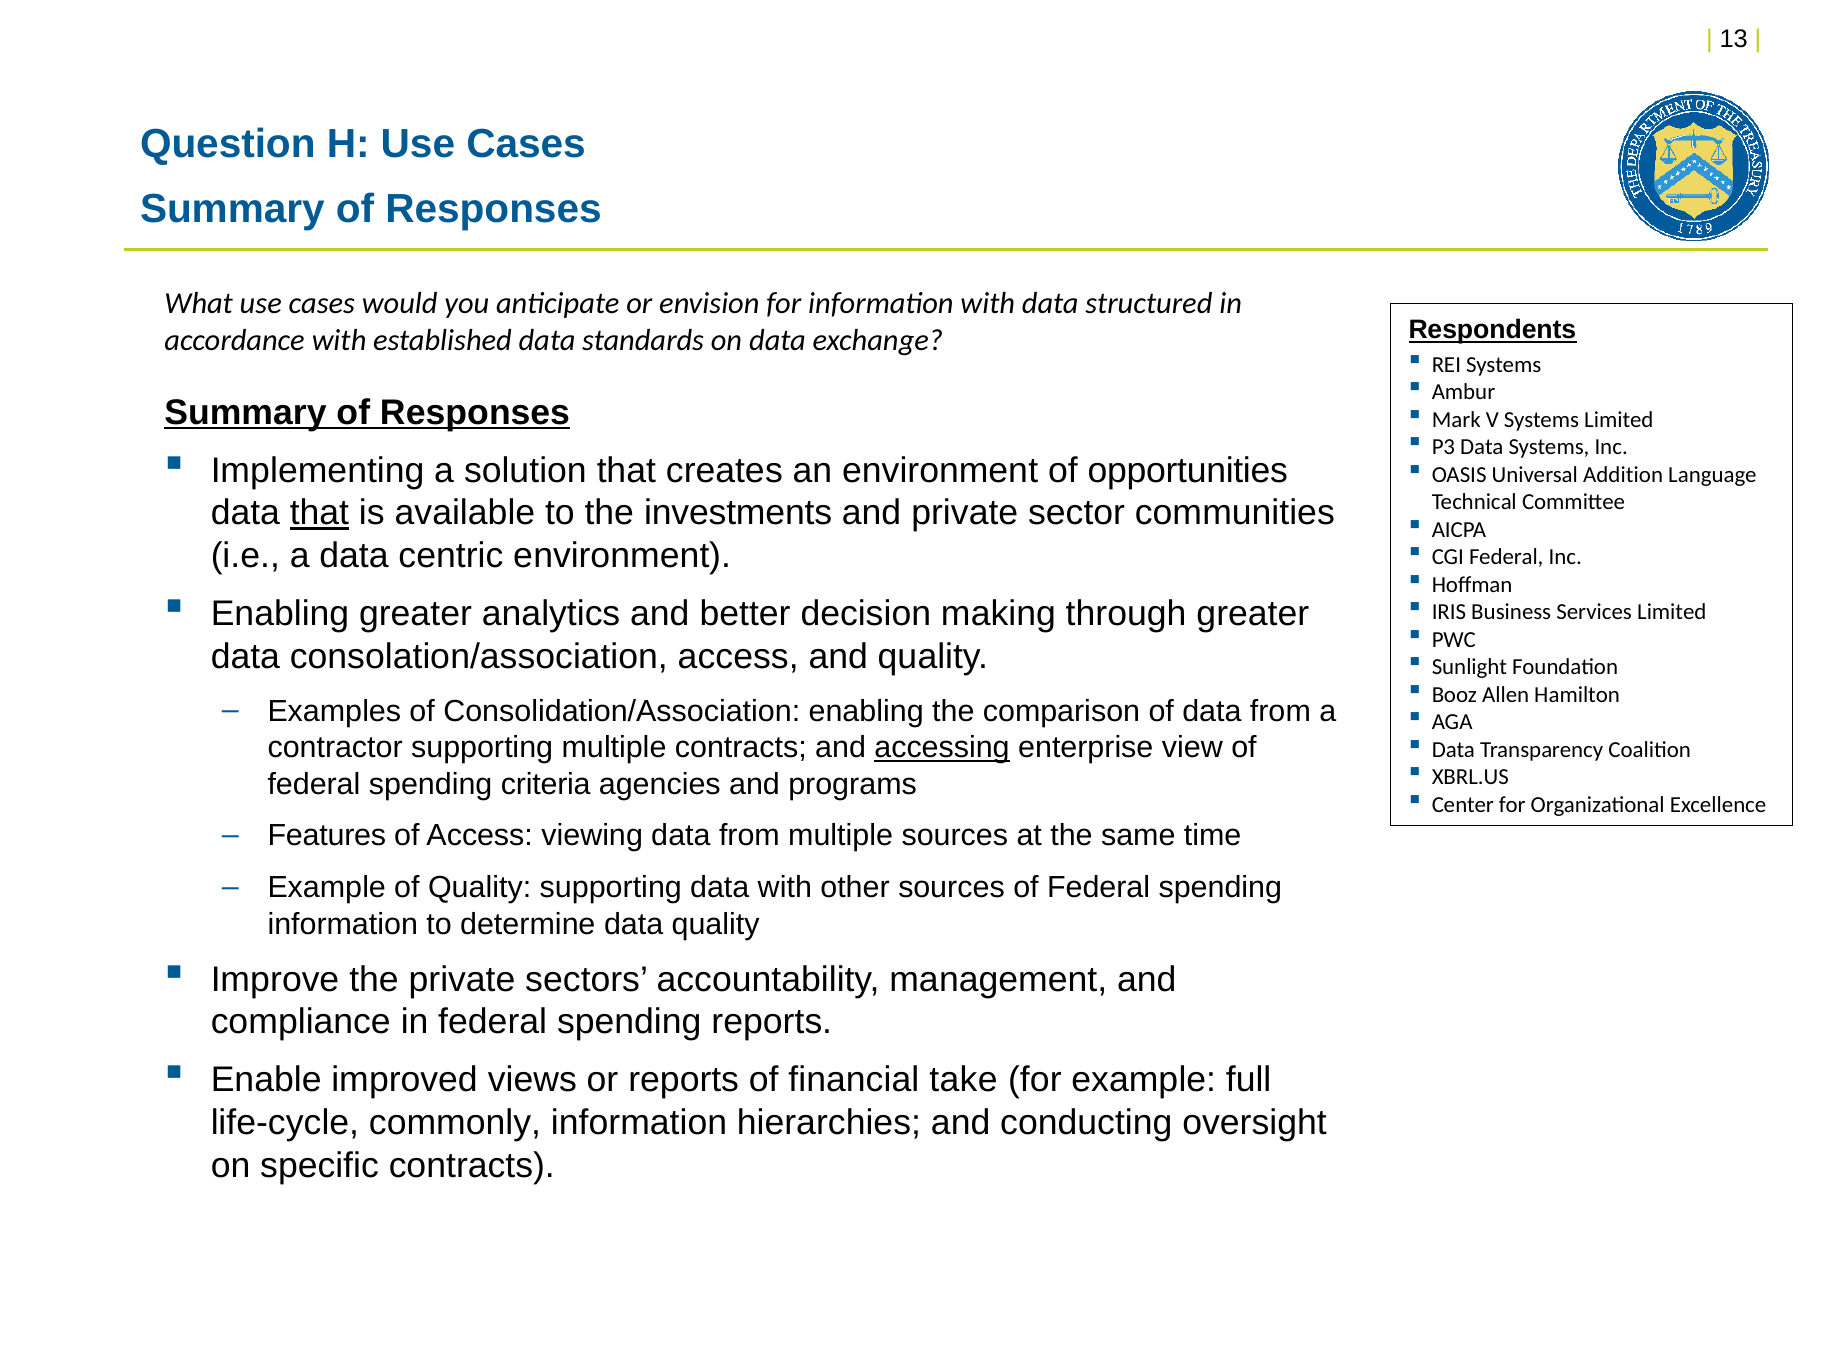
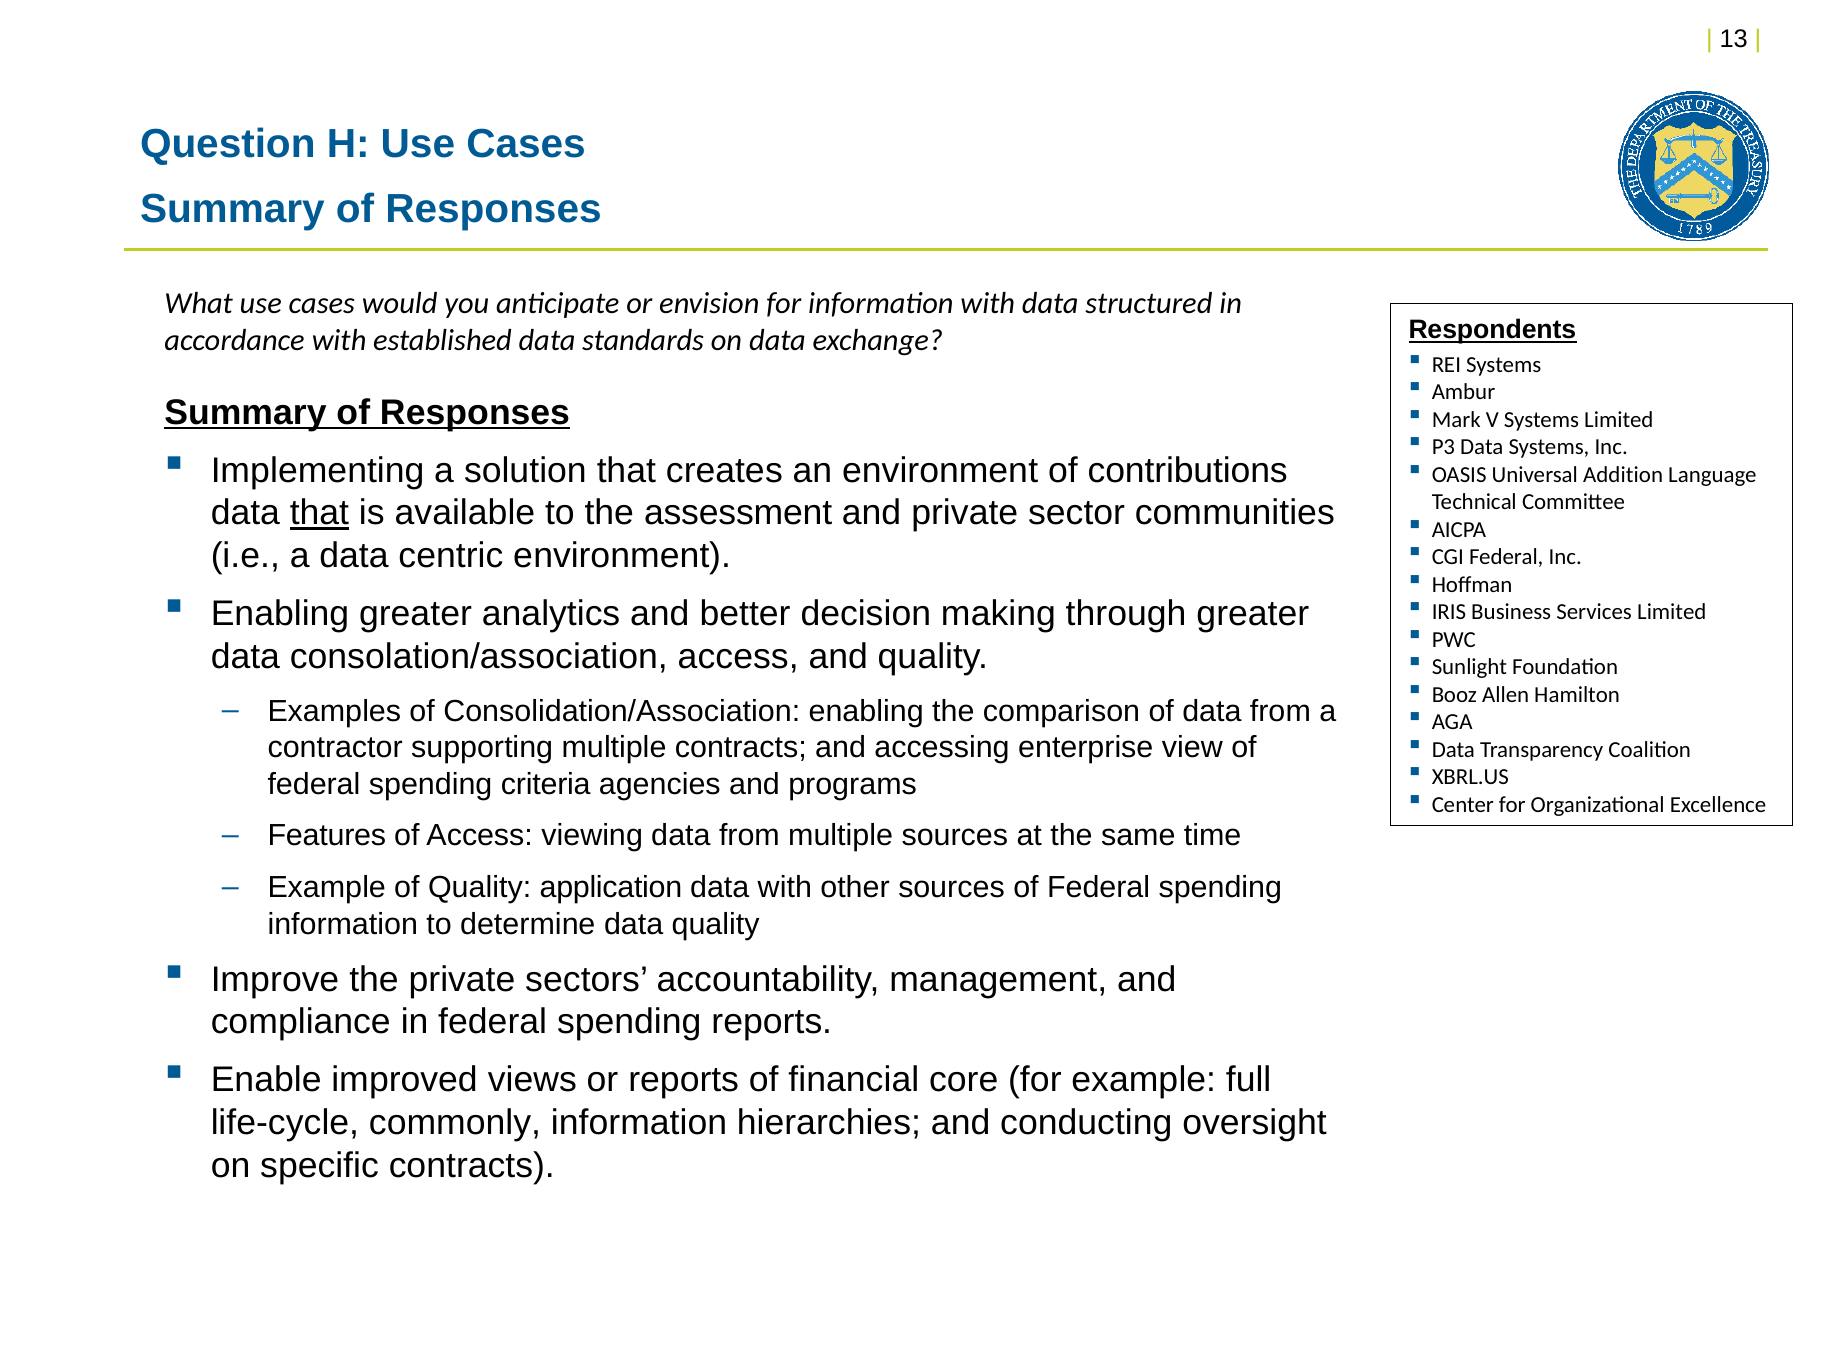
opportunities: opportunities -> contributions
investments: investments -> assessment
accessing underline: present -> none
Quality supporting: supporting -> application
take: take -> core
